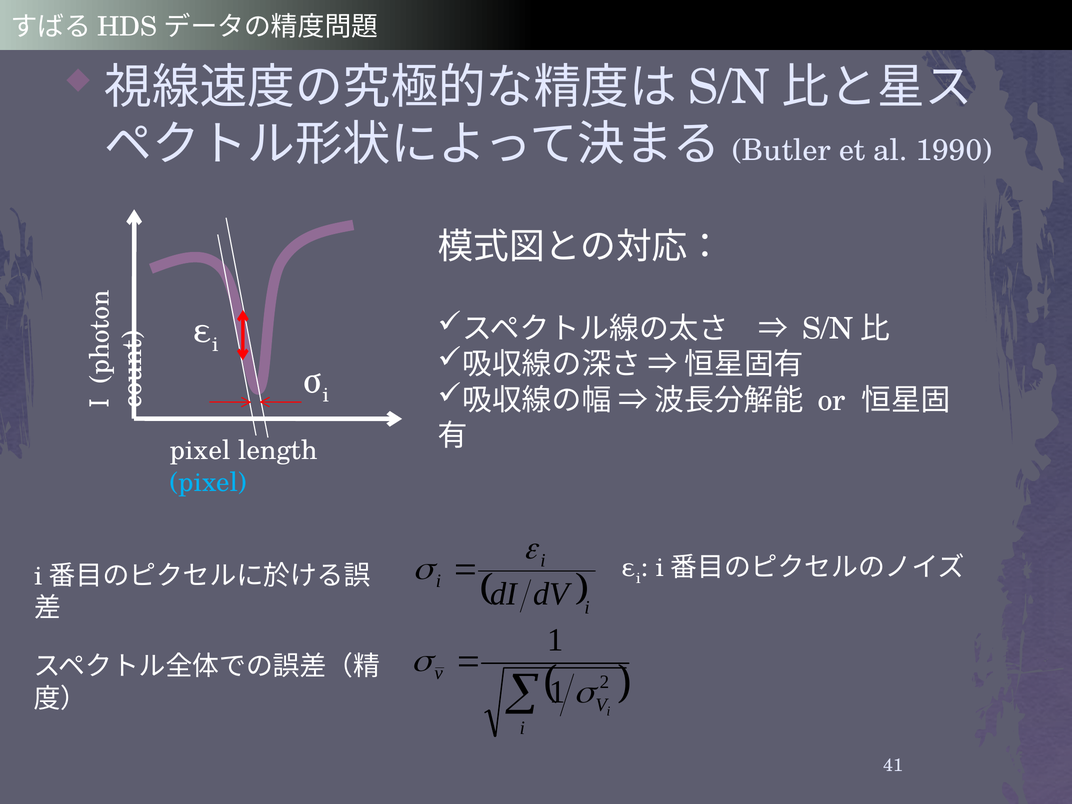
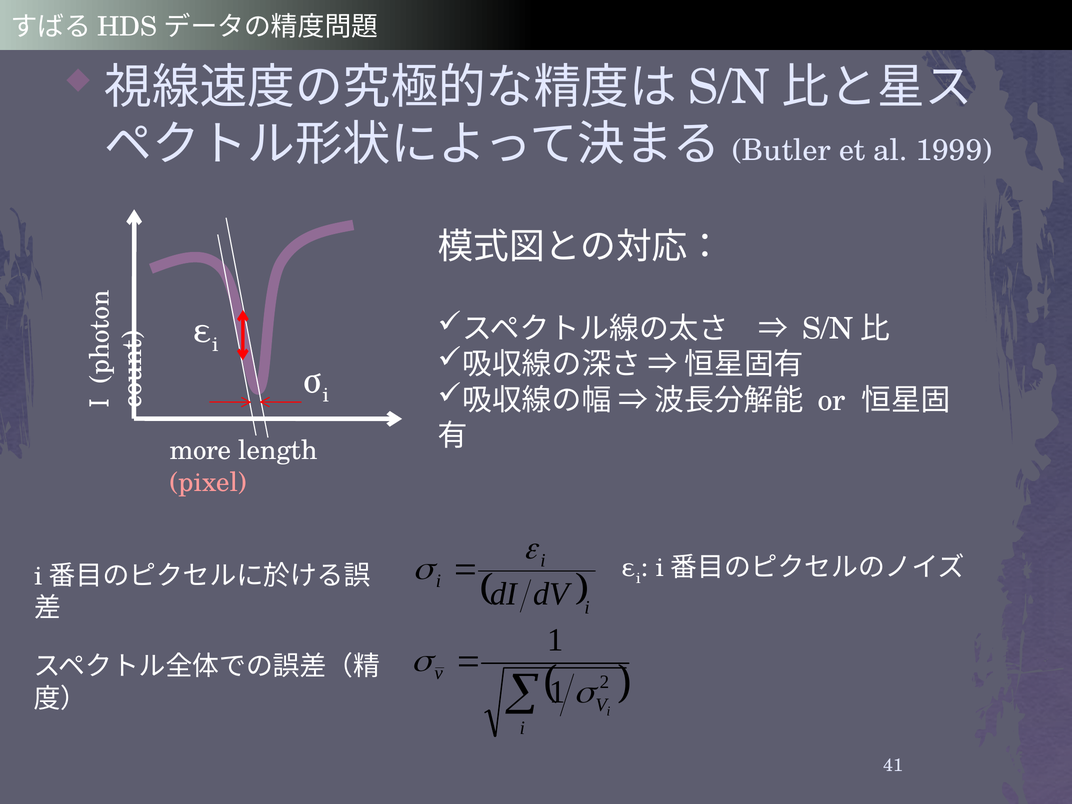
1990: 1990 -> 1999
pixel at (200, 450): pixel -> more
pixel at (208, 482) colour: light blue -> pink
